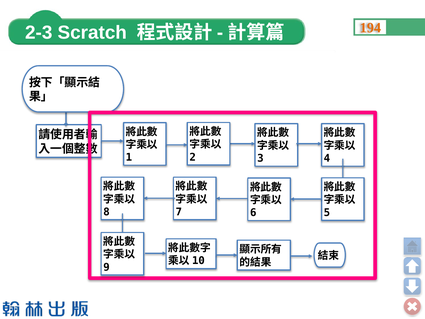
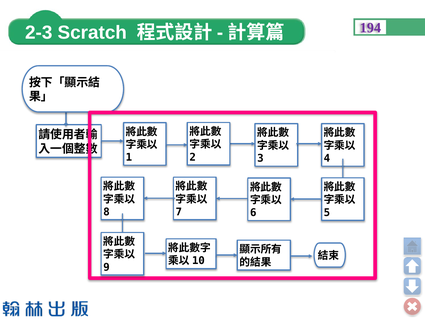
194 colour: orange -> purple
